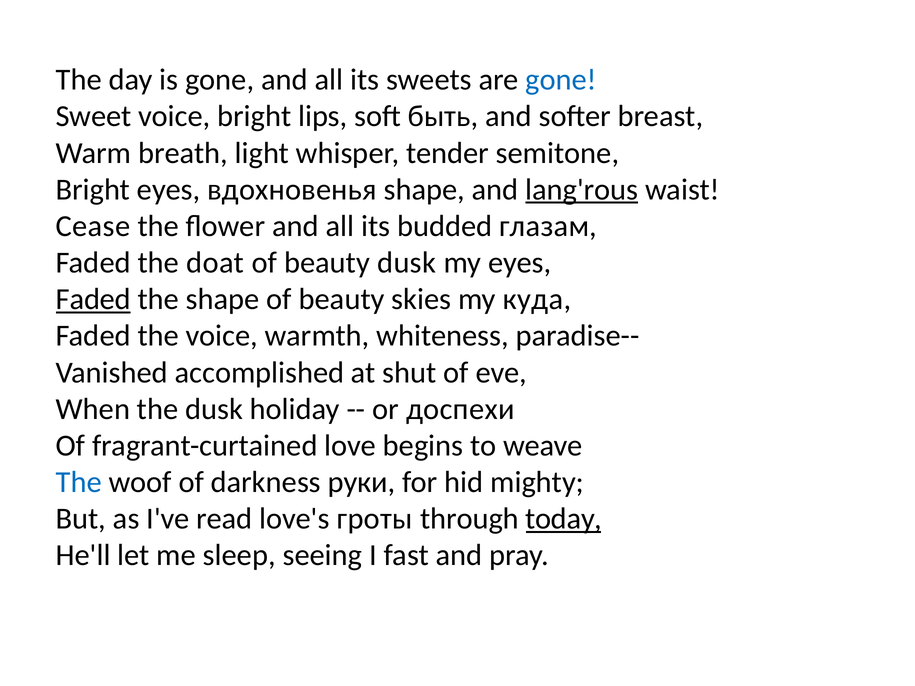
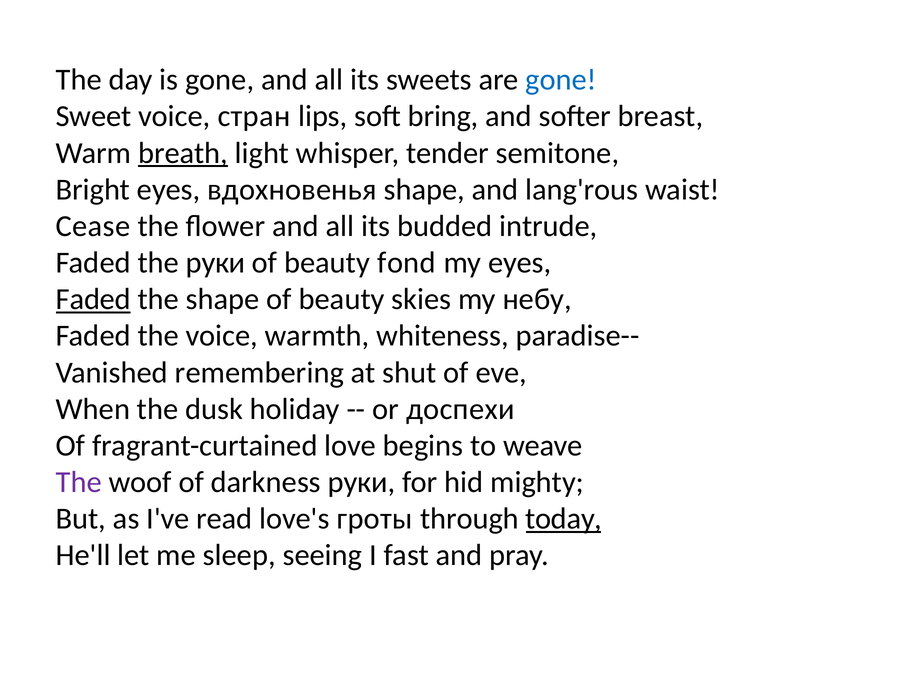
voice bright: bright -> стран
быть: быть -> bring
breath underline: none -> present
lang'rous underline: present -> none
глазам: глазам -> intrude
the doat: doat -> руки
beauty dusk: dusk -> fond
куда: куда -> небу
accomplished: accomplished -> remembering
The at (79, 482) colour: blue -> purple
